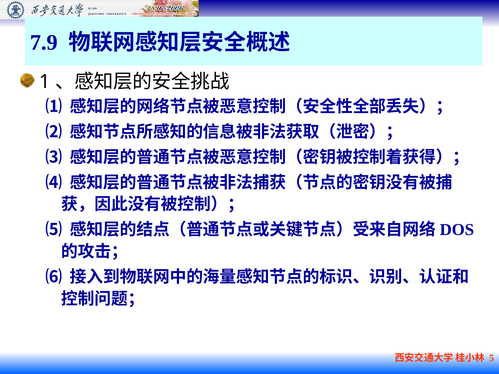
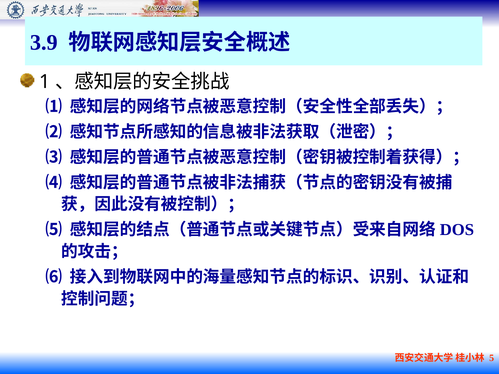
7.9: 7.9 -> 3.9
